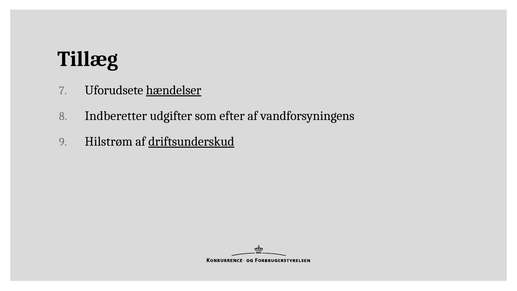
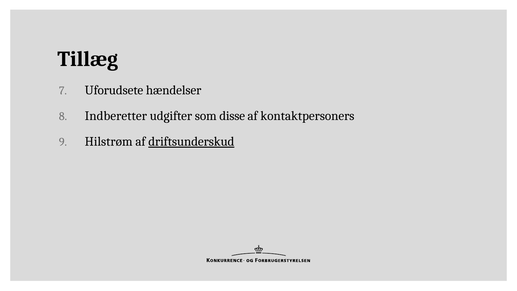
hændelser underline: present -> none
efter: efter -> disse
vandforsyningens: vandforsyningens -> kontaktpersoners
